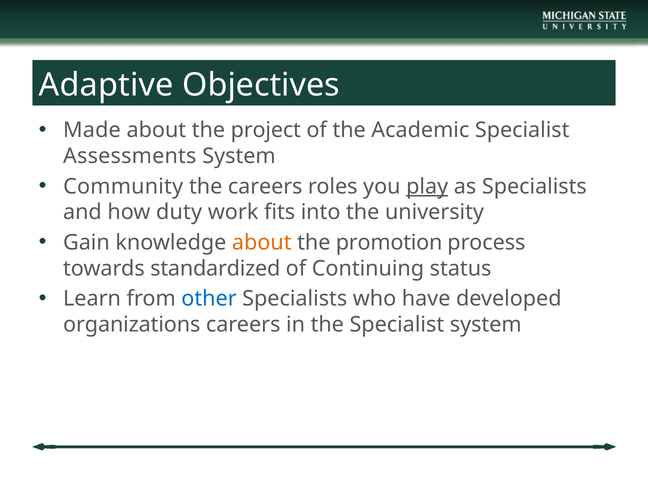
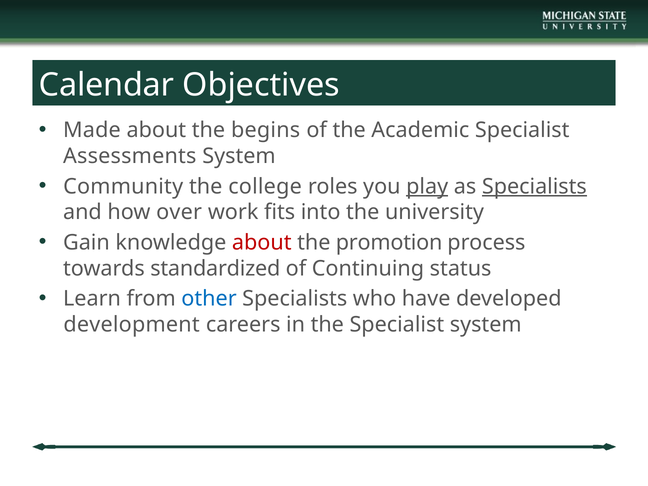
Adaptive: Adaptive -> Calendar
project: project -> begins
the careers: careers -> college
Specialists at (534, 186) underline: none -> present
duty: duty -> over
about at (262, 243) colour: orange -> red
organizations: organizations -> development
